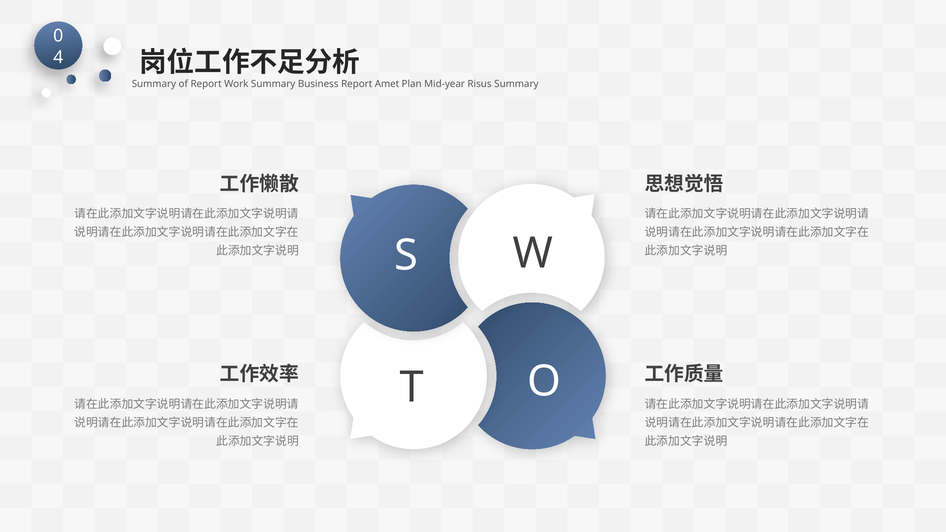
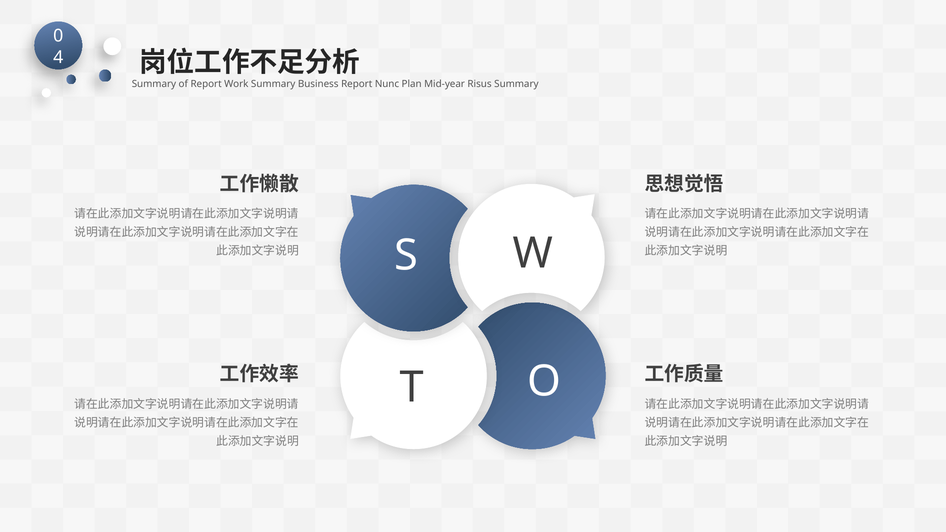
Amet: Amet -> Nunc
